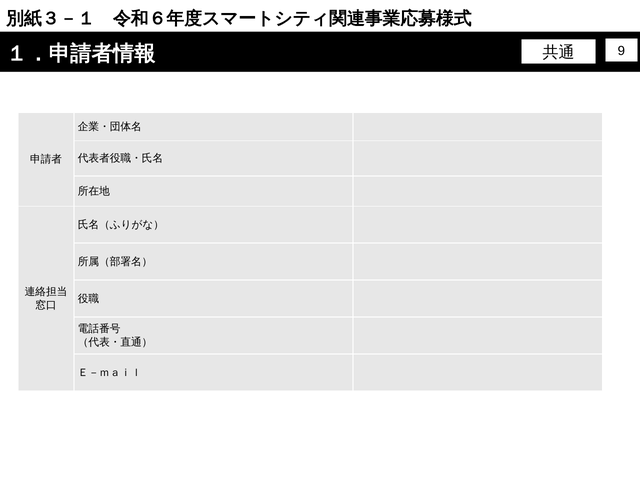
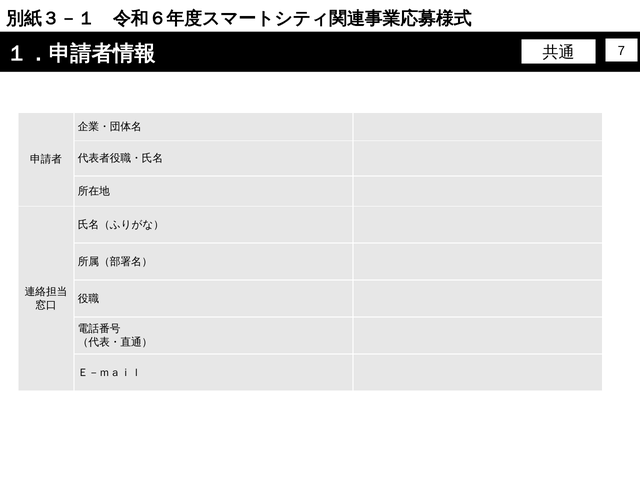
9: 9 -> 7
